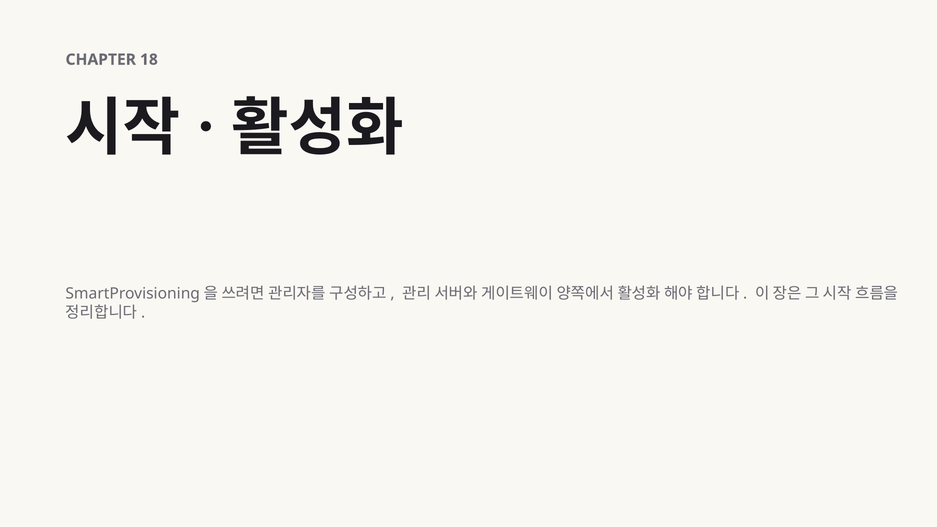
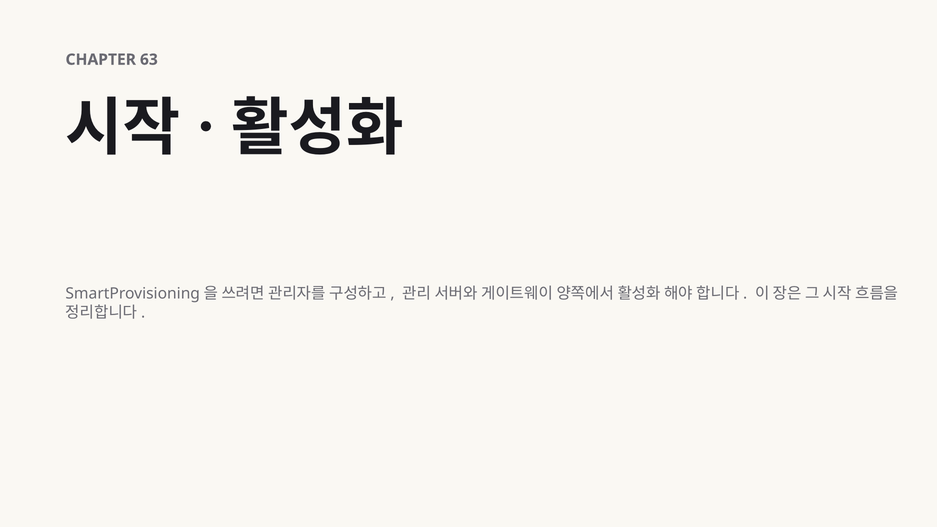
18: 18 -> 63
